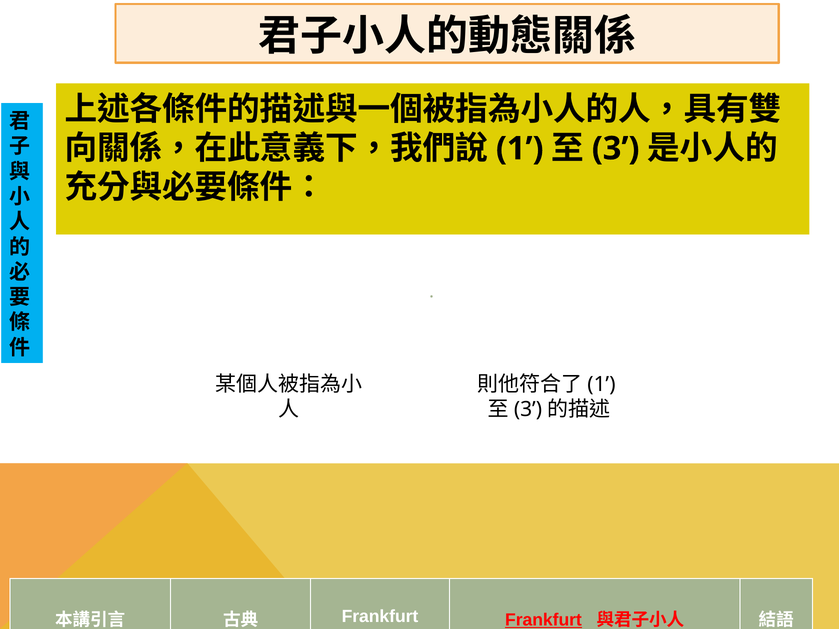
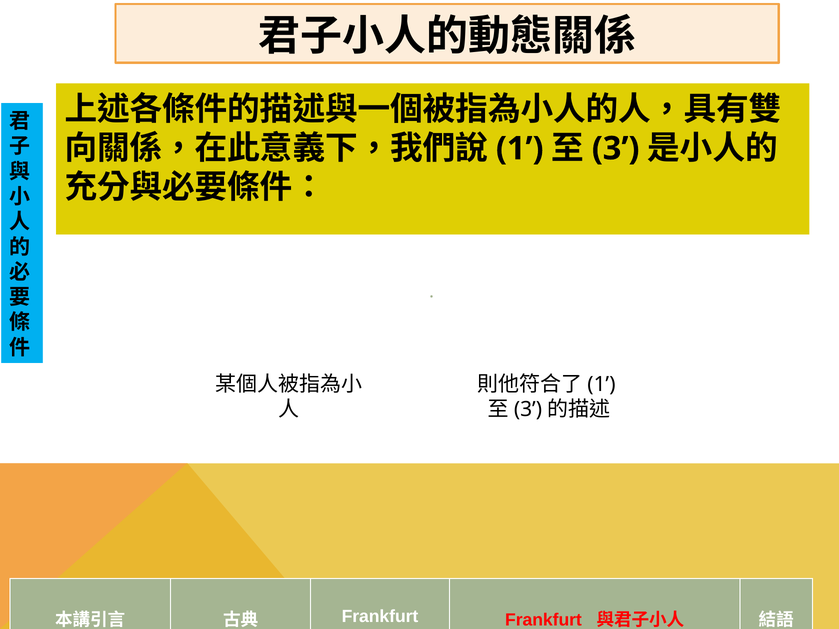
Frankfurt at (543, 620) underline: present -> none
